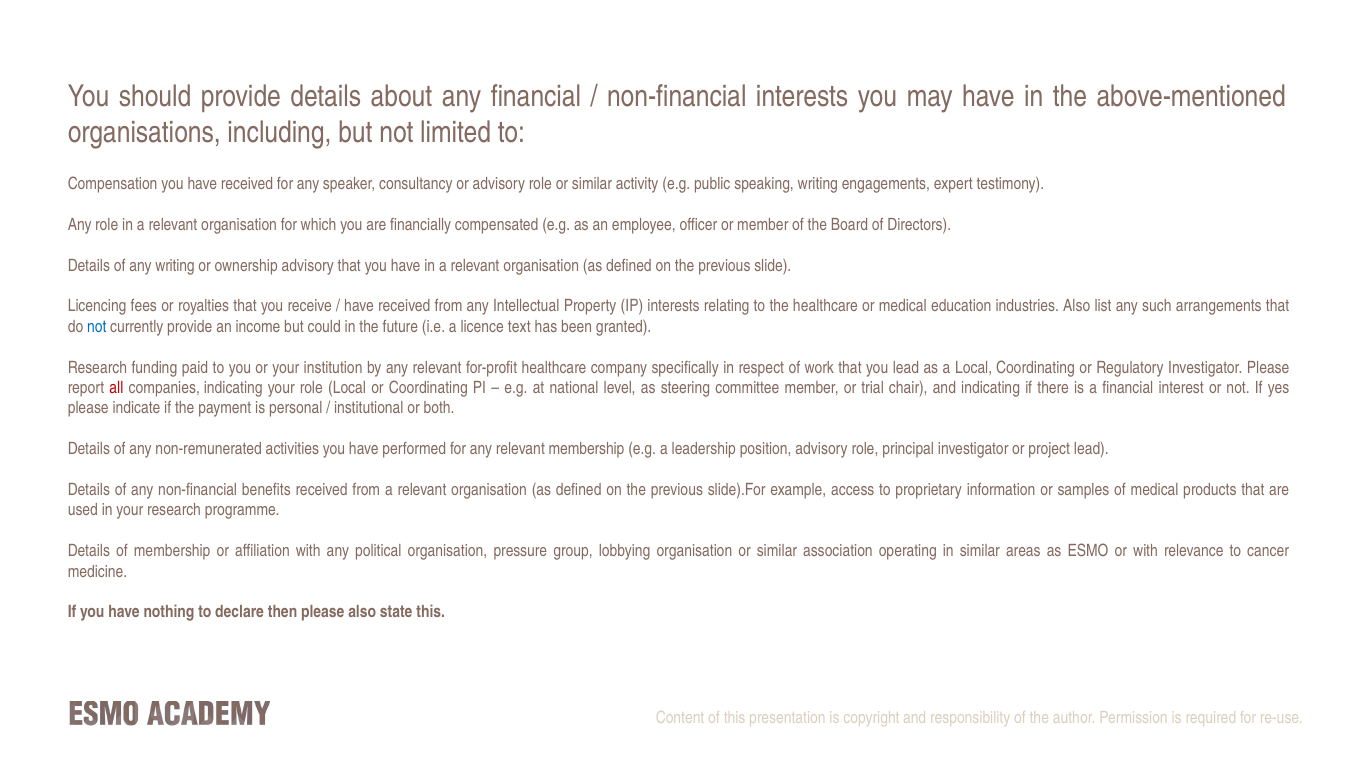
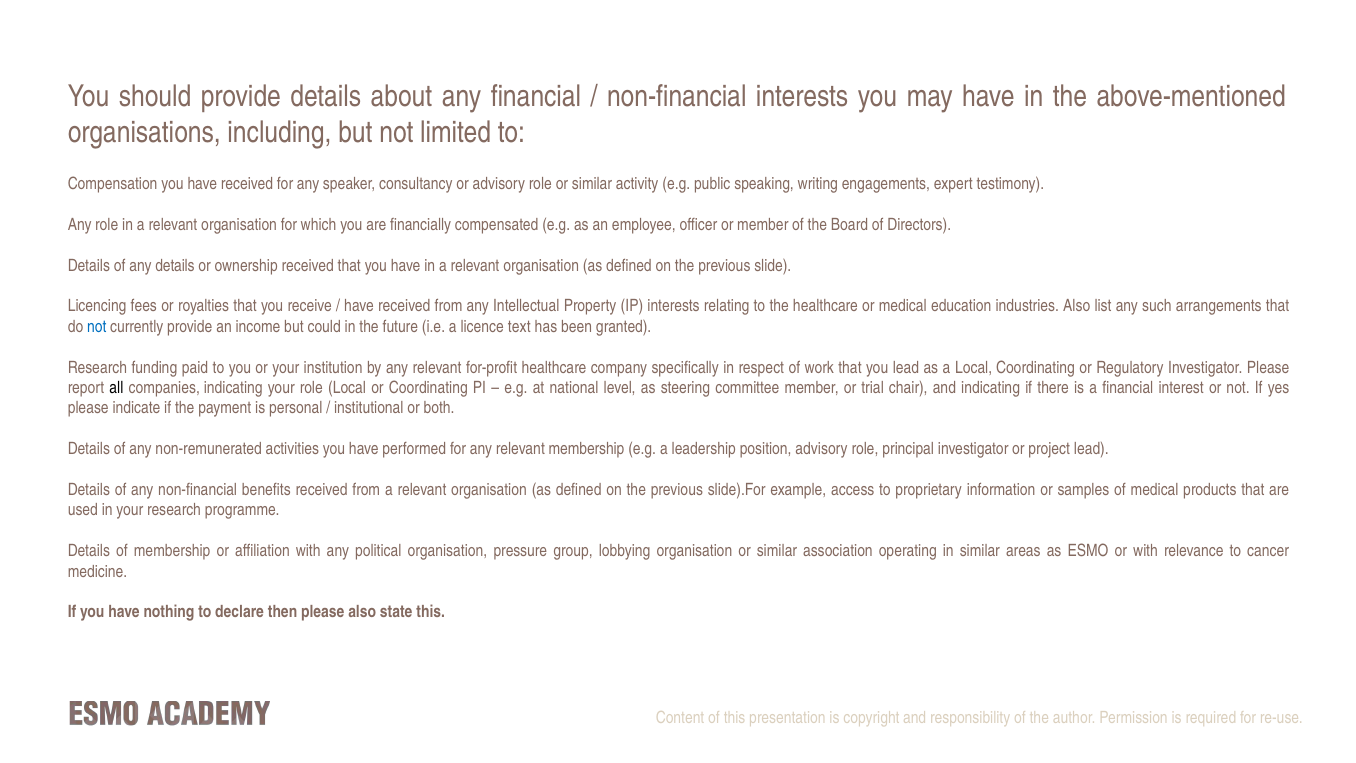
any writing: writing -> details
ownership advisory: advisory -> received
all colour: red -> black
